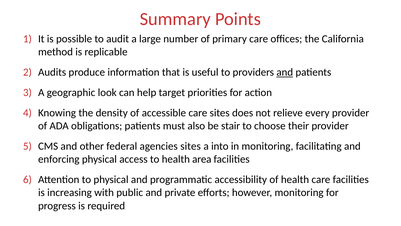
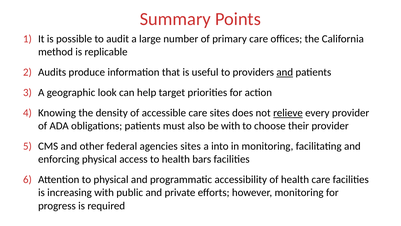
relieve underline: none -> present
be stair: stair -> with
area: area -> bars
